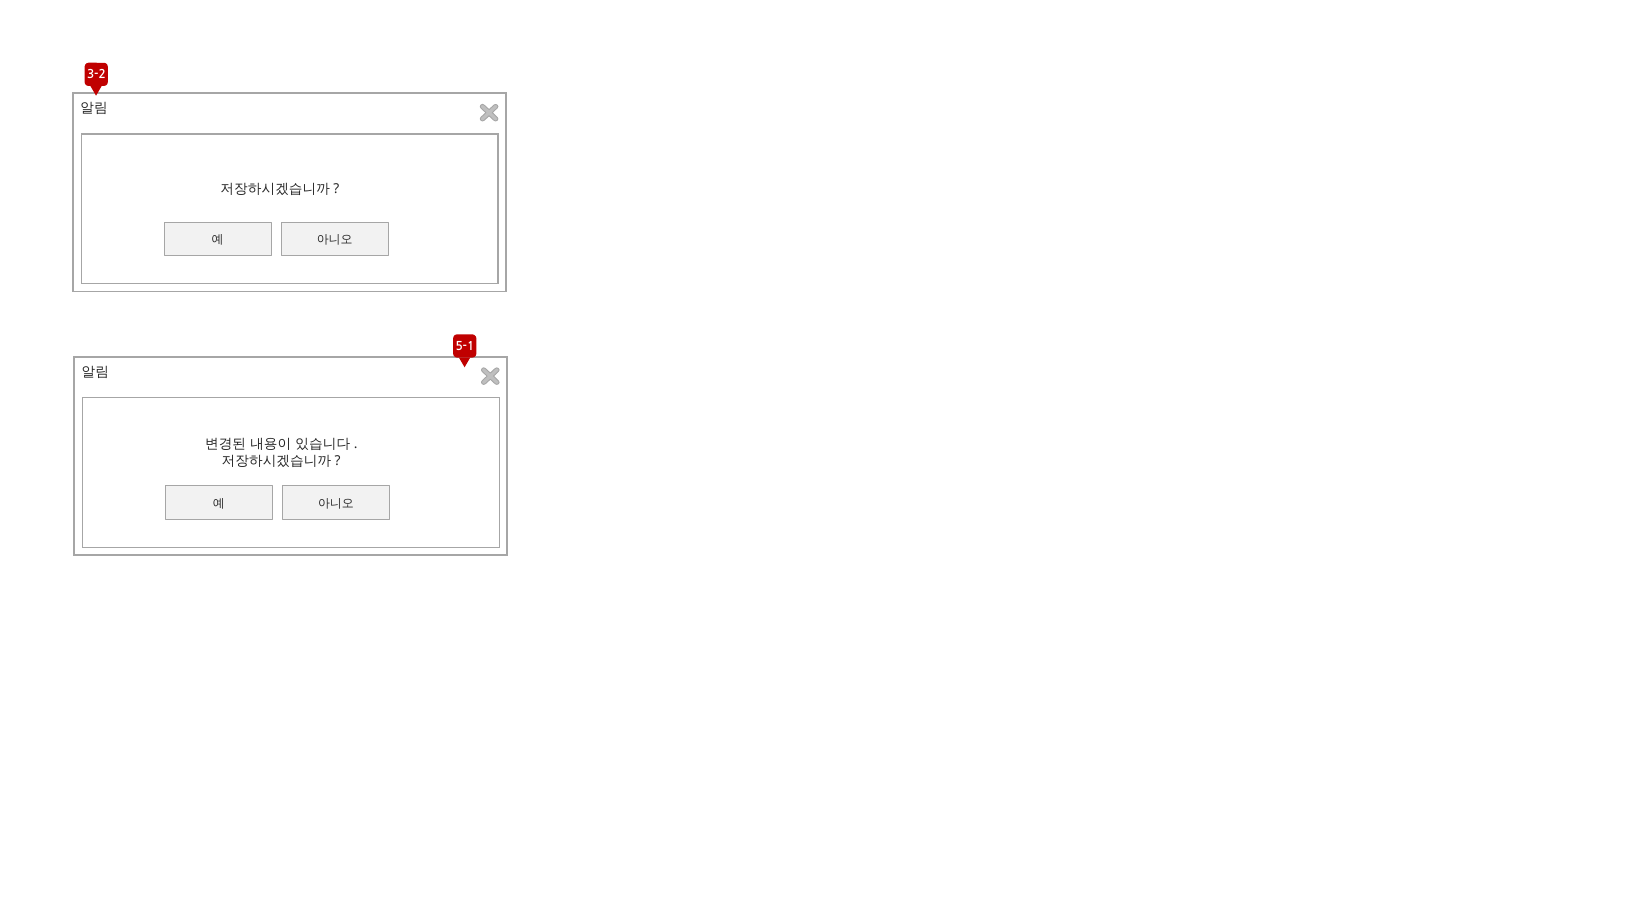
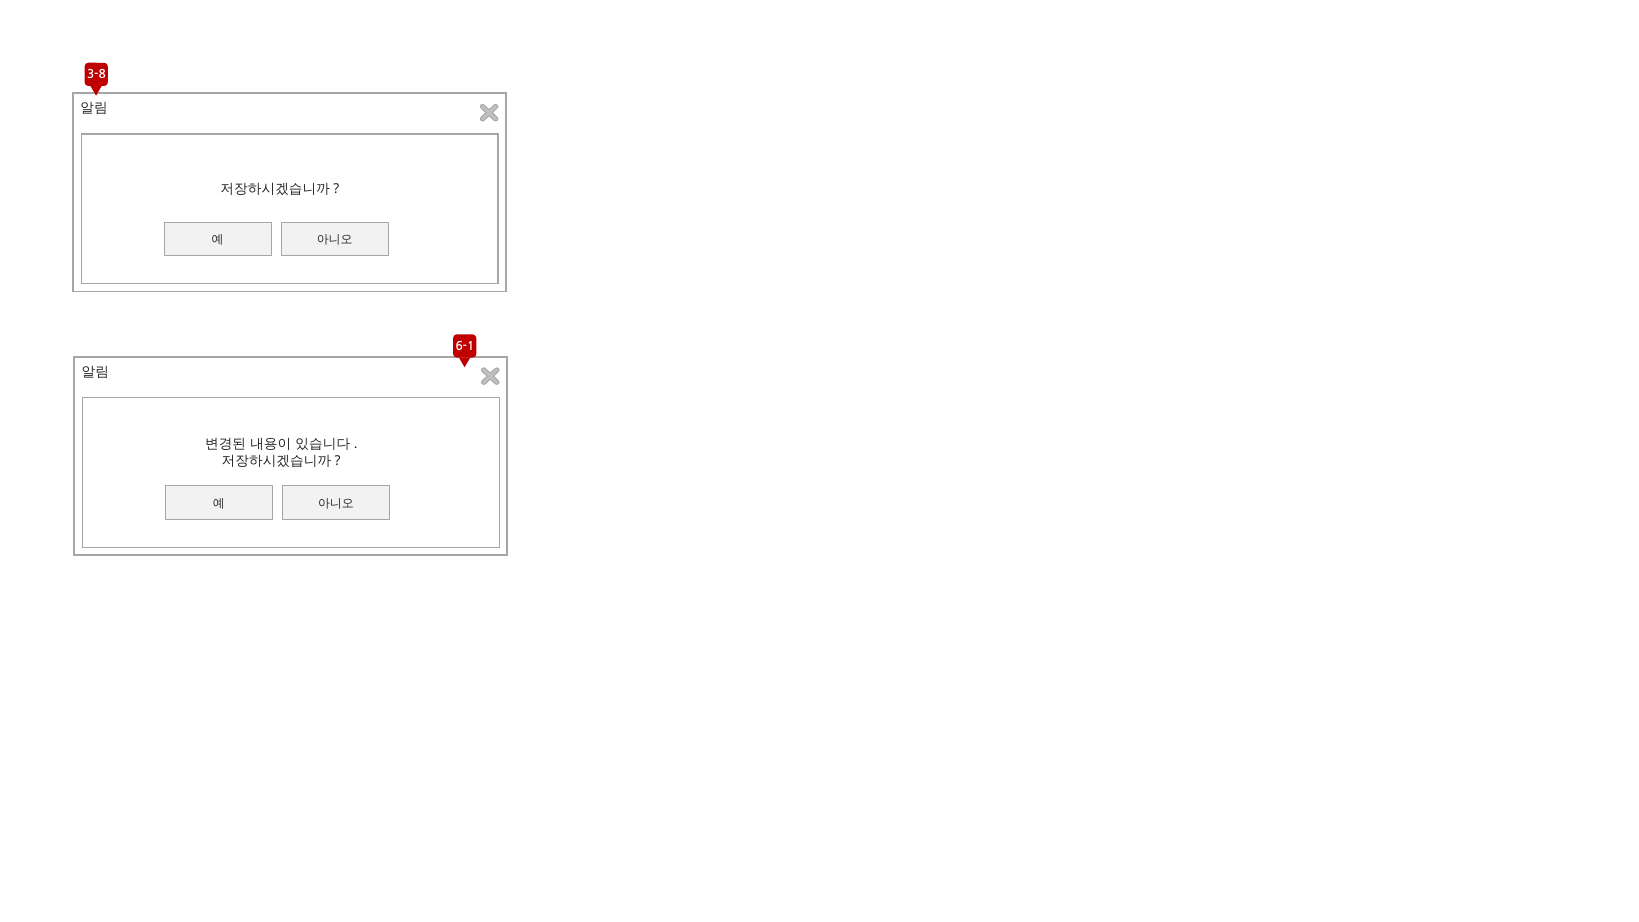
3-2: 3-2 -> 3-8
5-1: 5-1 -> 6-1
